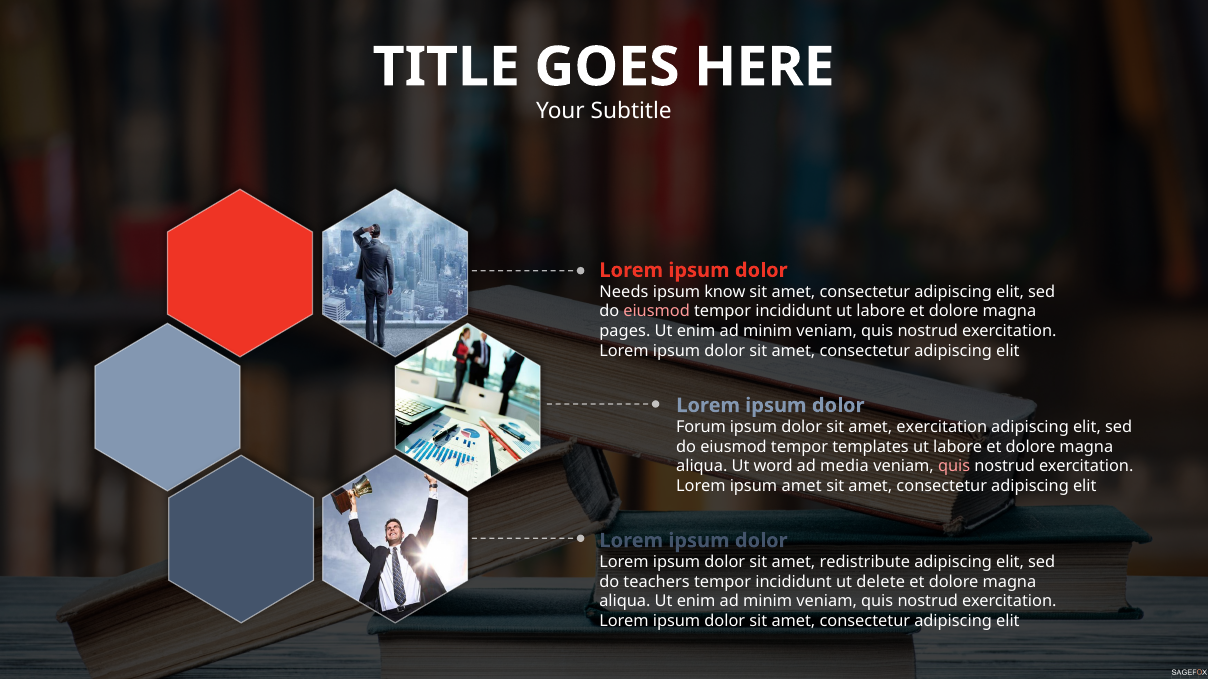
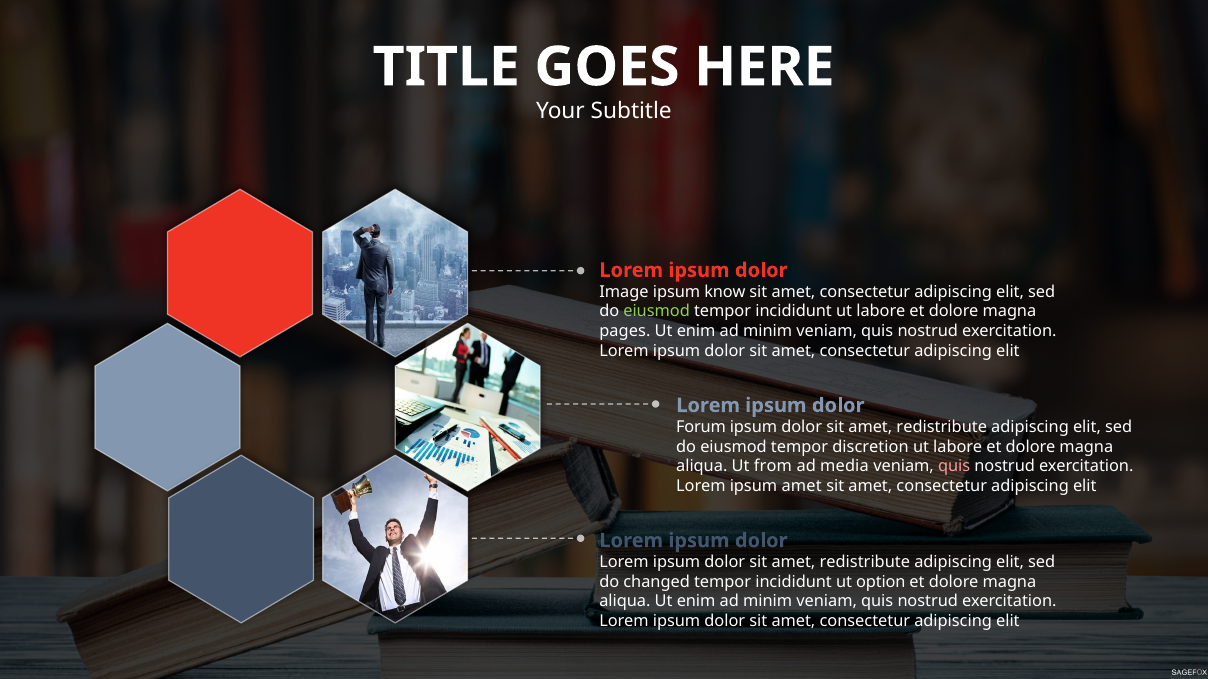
Needs: Needs -> Image
eiusmod at (657, 312) colour: pink -> light green
exercitation at (942, 427): exercitation -> redistribute
templates: templates -> discretion
word: word -> from
teachers: teachers -> changed
delete: delete -> option
